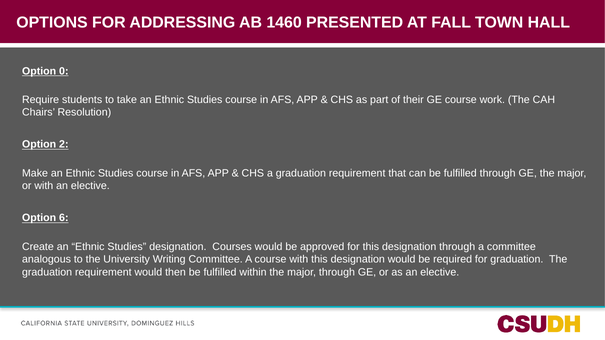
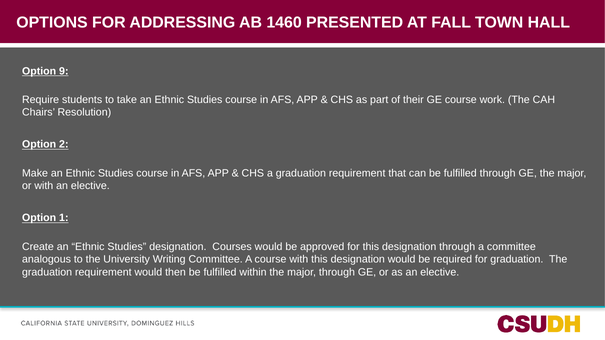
0: 0 -> 9
6: 6 -> 1
